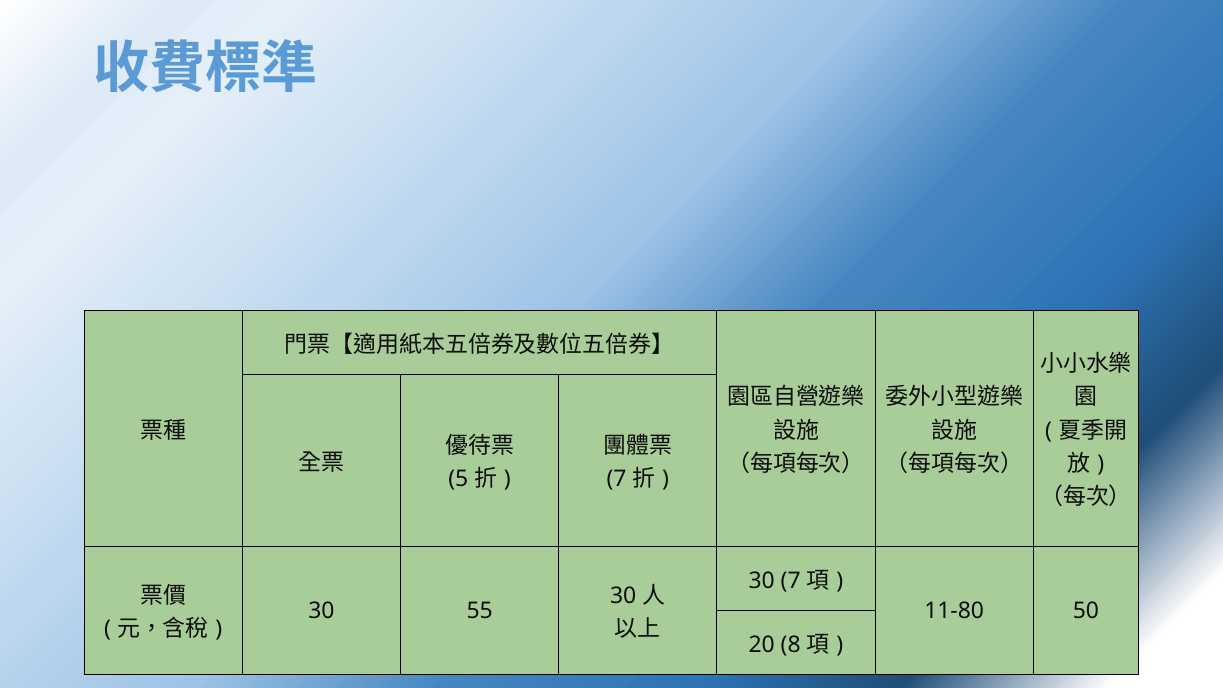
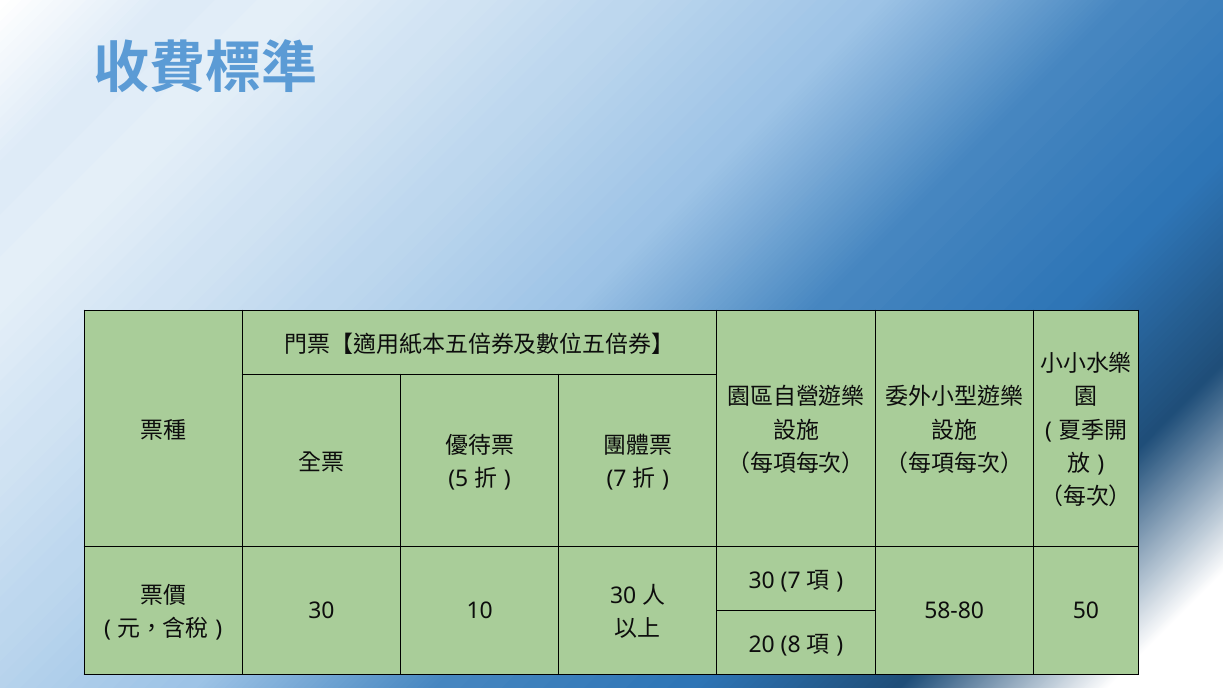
55: 55 -> 10
11-80: 11-80 -> 58-80
